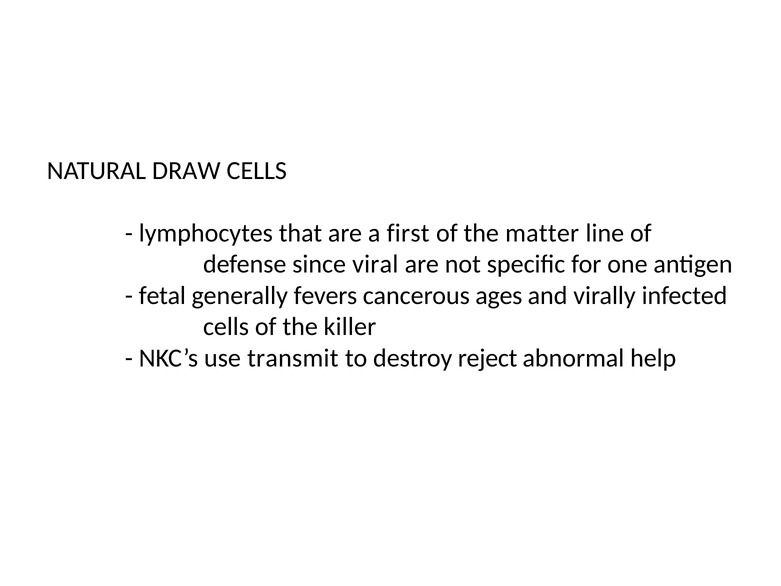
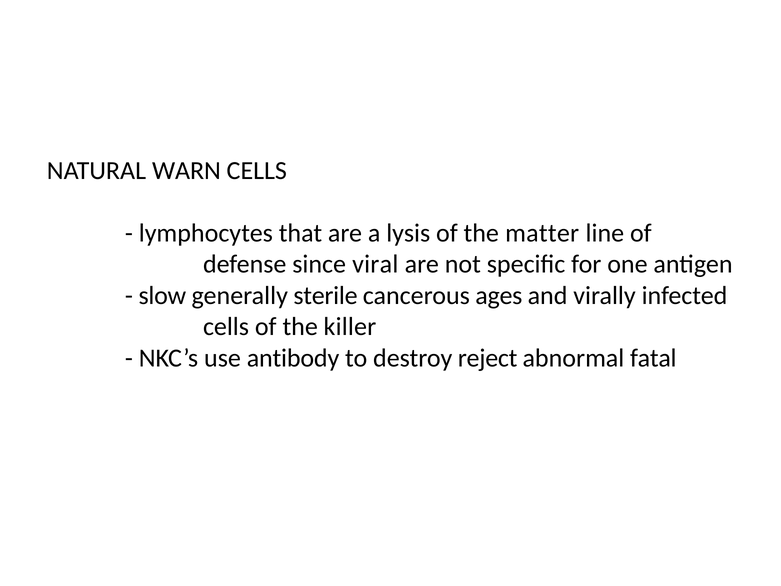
DRAW: DRAW -> WARN
first: first -> lysis
fetal: fetal -> slow
fevers: fevers -> sterile
transmit: transmit -> antibody
help: help -> fatal
